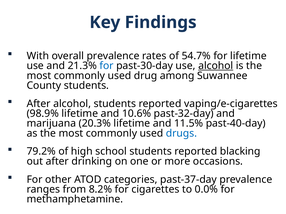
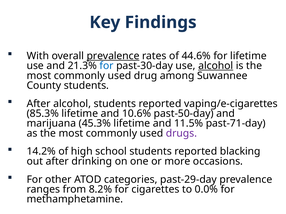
prevalence at (113, 56) underline: none -> present
54.7%: 54.7% -> 44.6%
98.9%: 98.9% -> 85.3%
past-32-day: past-32-day -> past-50-day
20.3%: 20.3% -> 45.3%
past-40-day: past-40-day -> past-71-day
drugs colour: blue -> purple
79.2%: 79.2% -> 14.2%
past-37-day: past-37-day -> past-29-day
